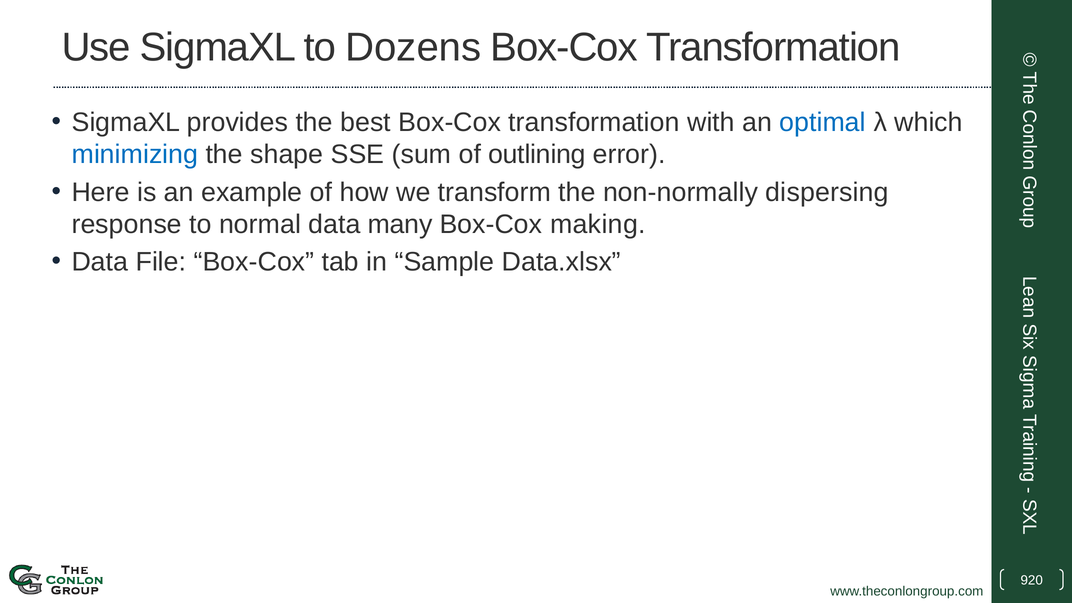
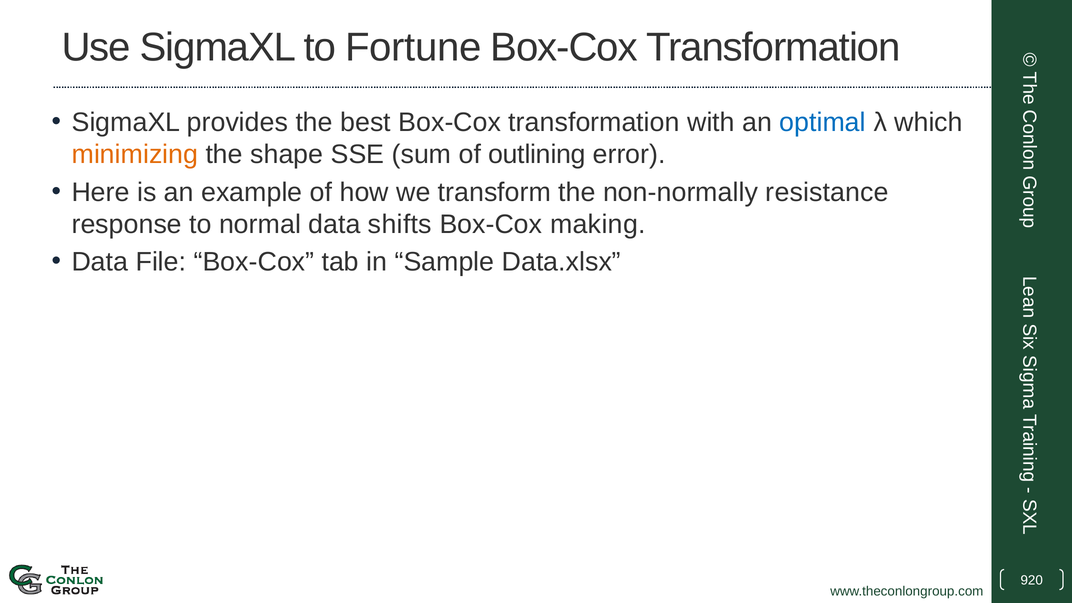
Dozens: Dozens -> Fortune
minimizing colour: blue -> orange
dispersing: dispersing -> resistance
many: many -> shifts
